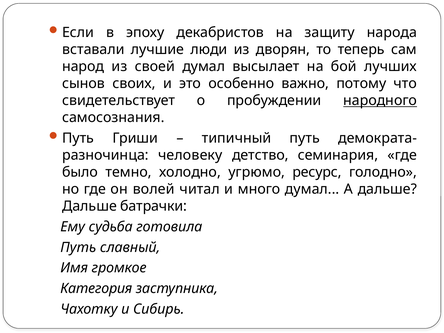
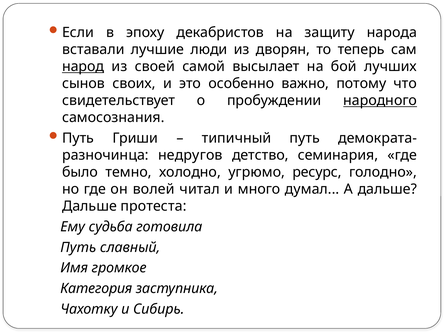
народ underline: none -> present
своей думал: думал -> самой
человеку: человеку -> недругов
батрачки: батрачки -> протеста
